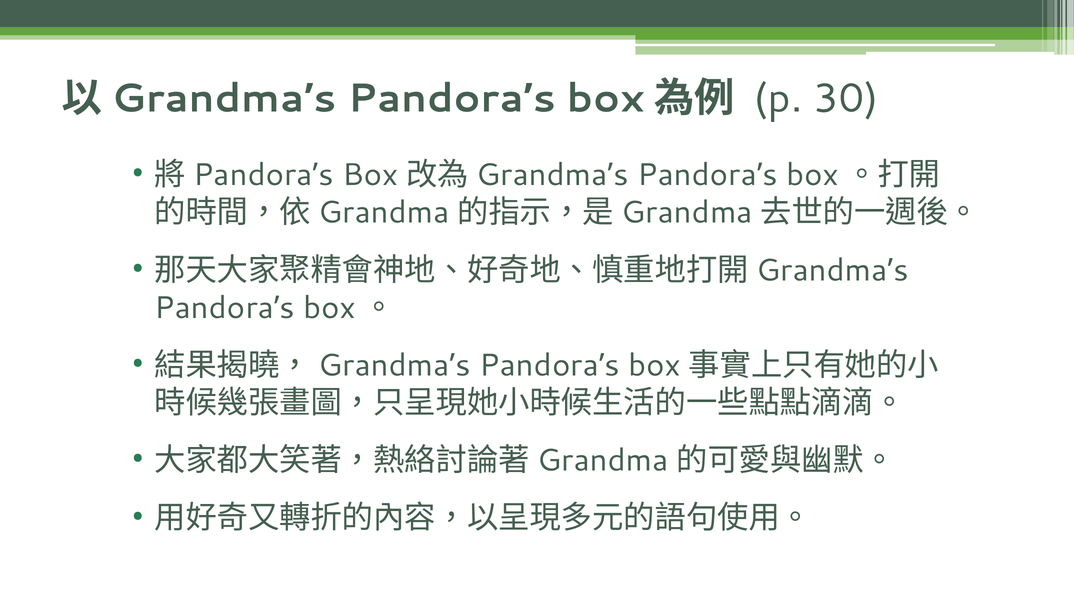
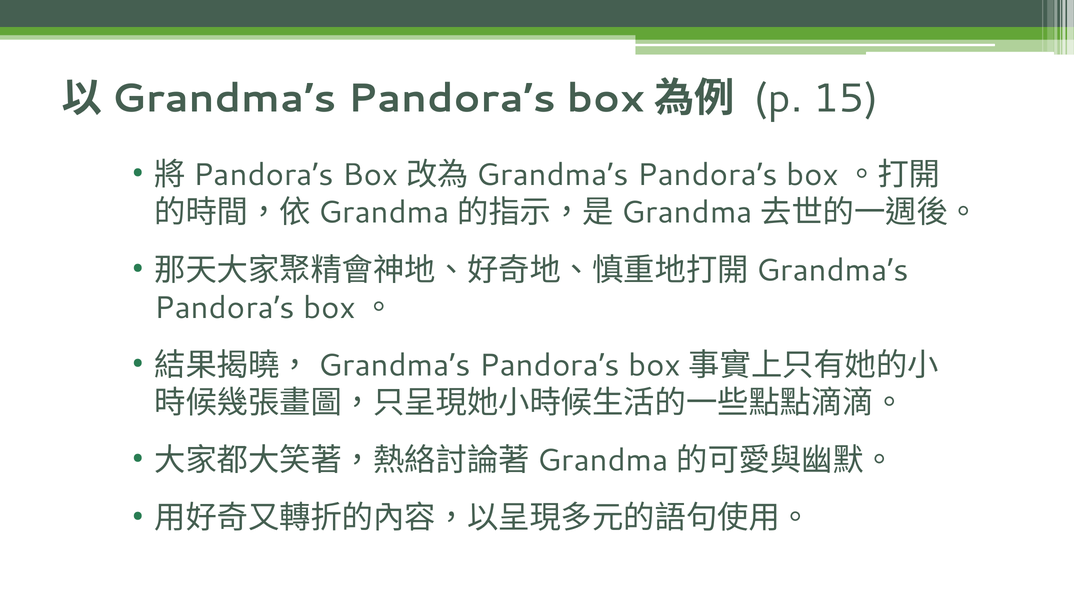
30: 30 -> 15
